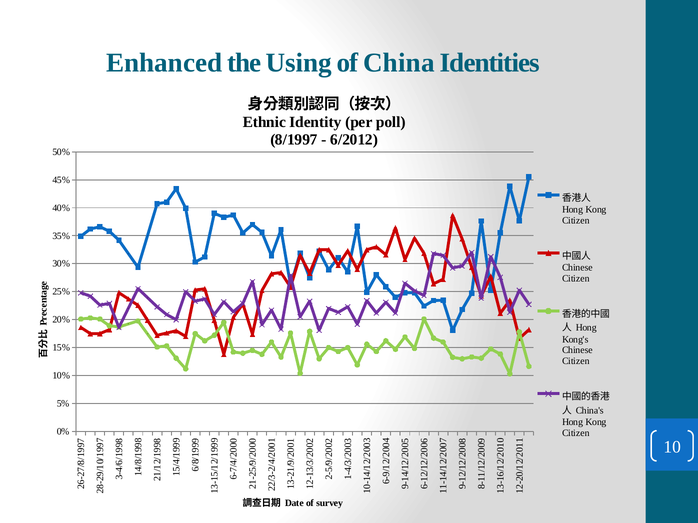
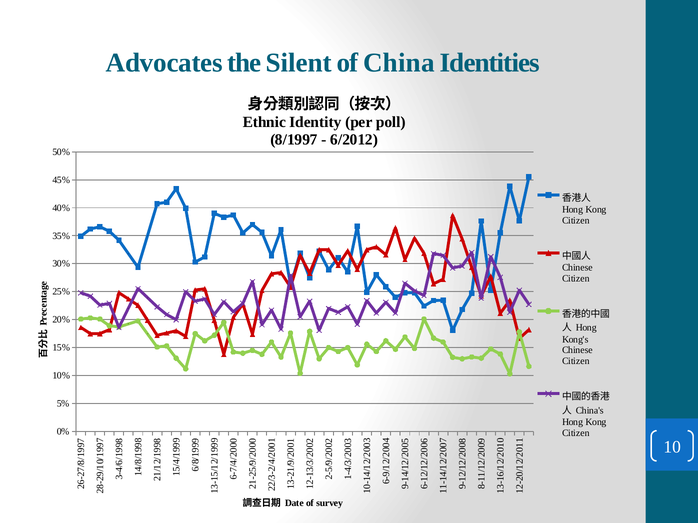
Enhanced: Enhanced -> Advocates
Using: Using -> Silent
